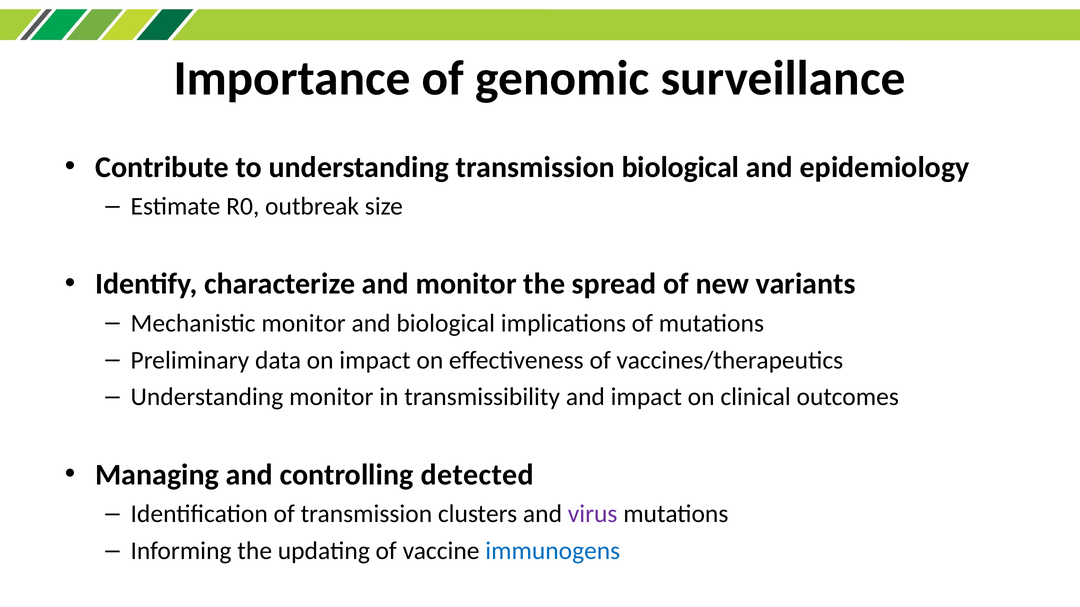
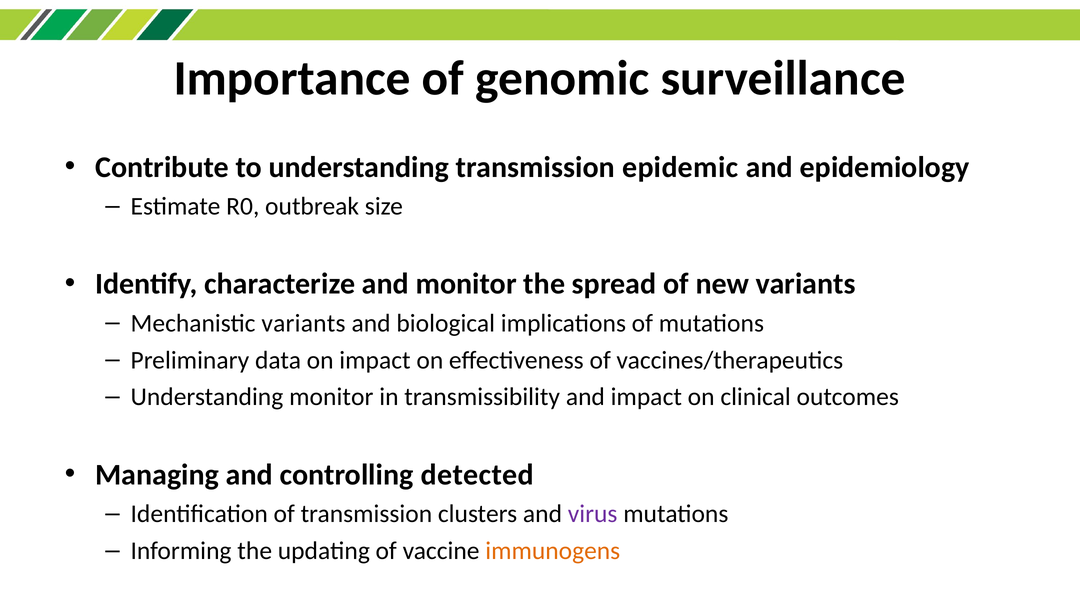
transmission biological: biological -> epidemic
Mechanistic monitor: monitor -> variants
immunogens colour: blue -> orange
